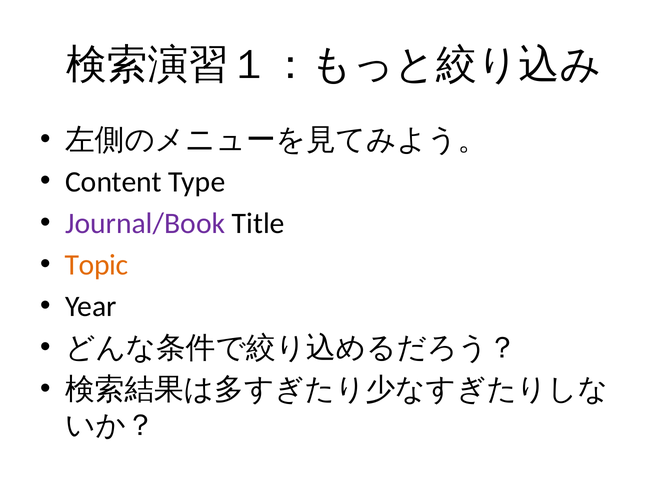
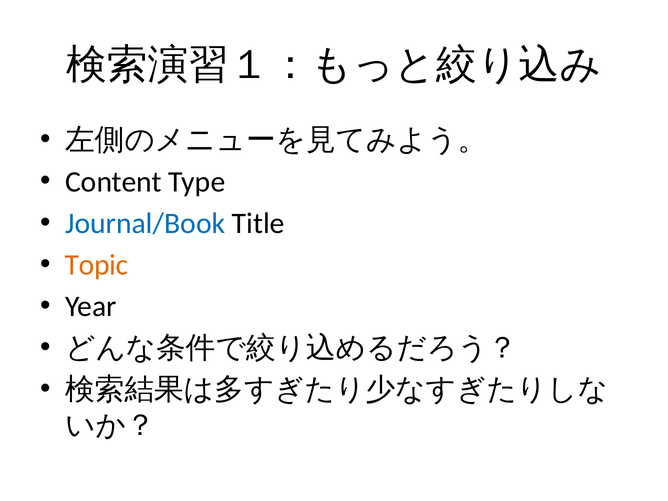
Journal/Book colour: purple -> blue
